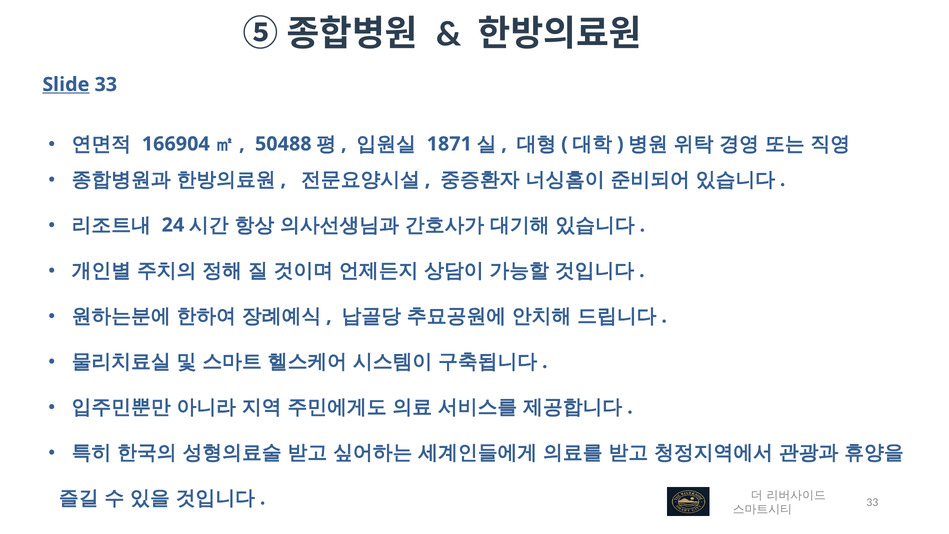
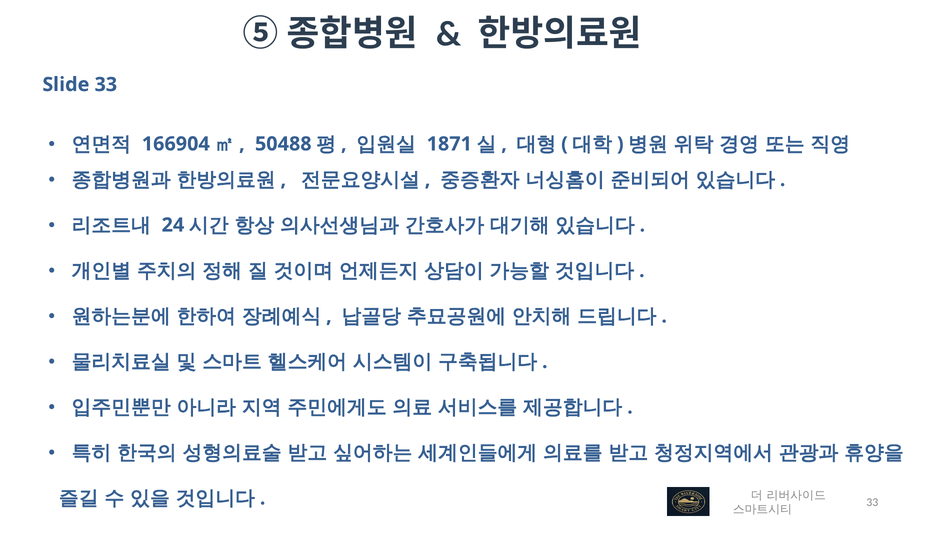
Slide underline: present -> none
